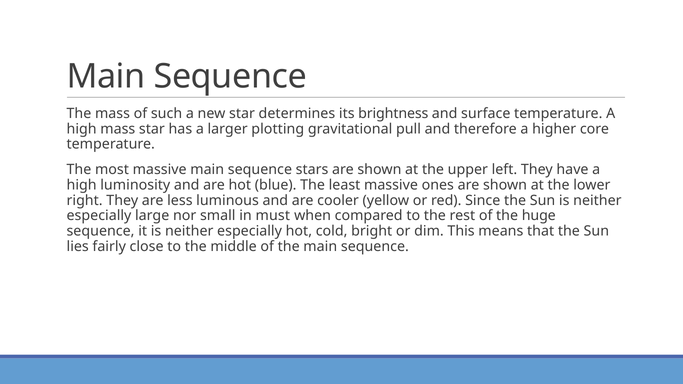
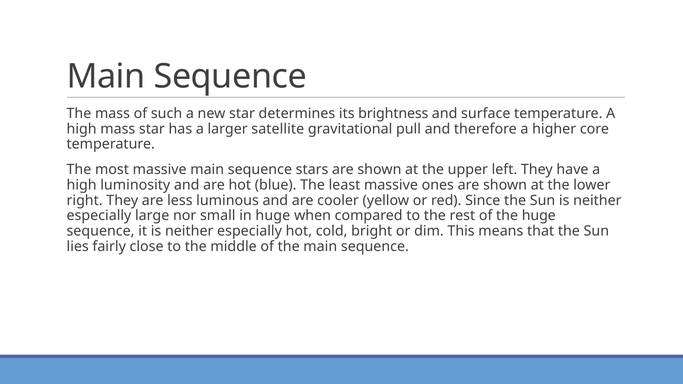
plotting: plotting -> satellite
in must: must -> huge
